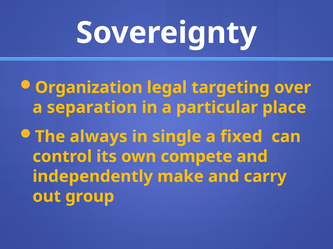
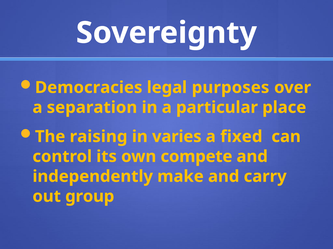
Organization: Organization -> Democracies
targeting: targeting -> purposes
always: always -> raising
single: single -> varies
